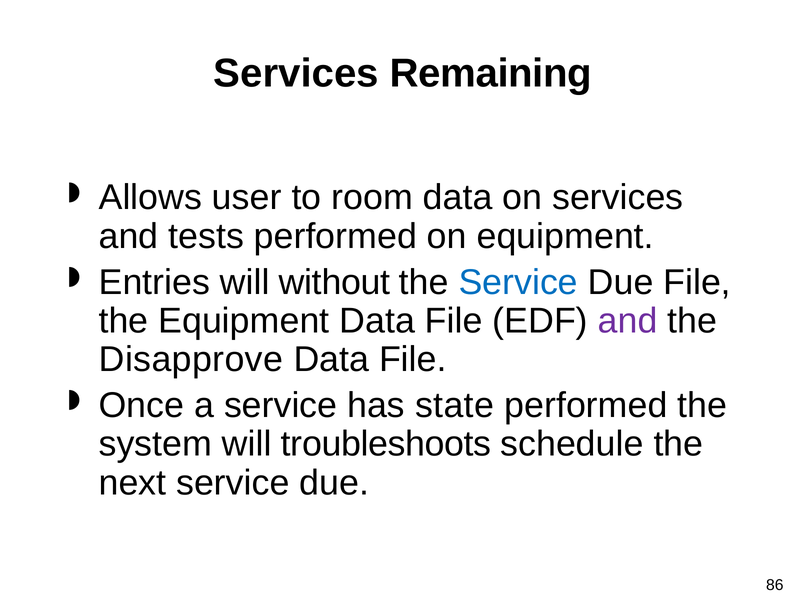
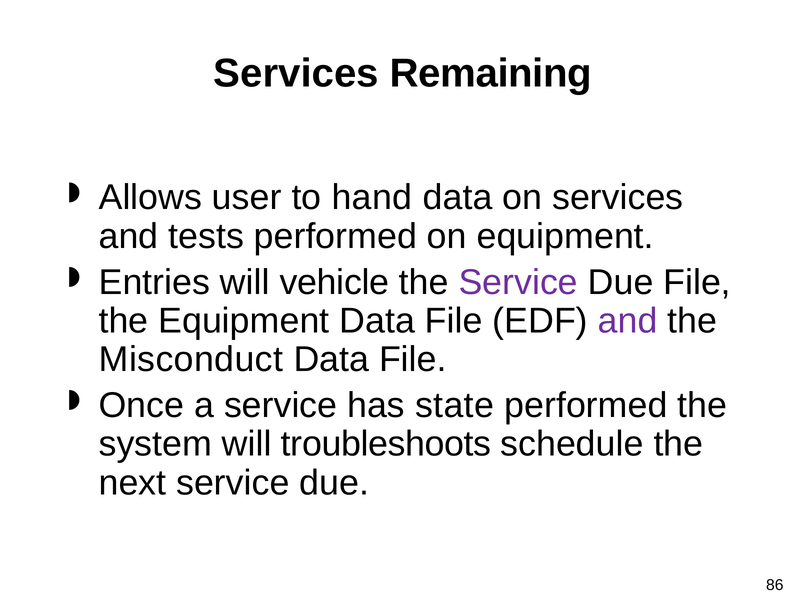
room: room -> hand
without: without -> vehicle
Service at (518, 282) colour: blue -> purple
Disapprove: Disapprove -> Misconduct
